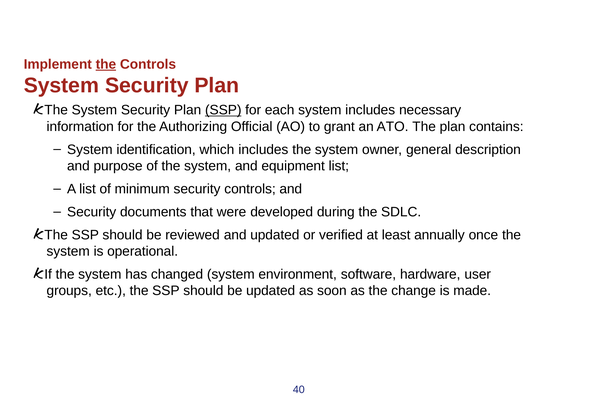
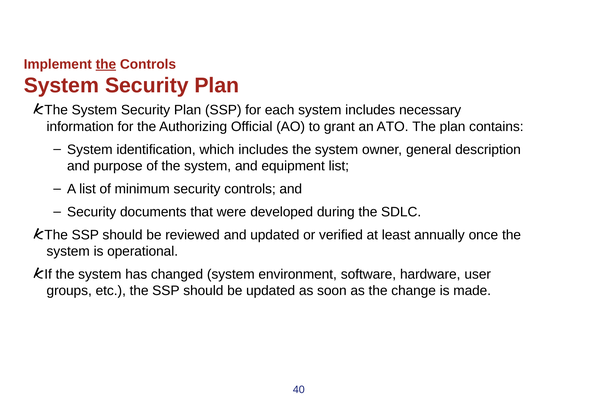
SSP at (223, 110) underline: present -> none
